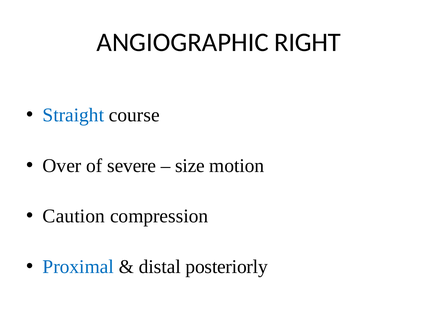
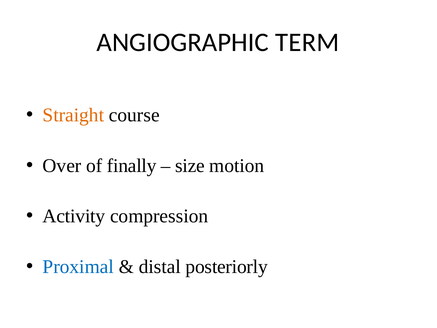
RIGHT: RIGHT -> TERM
Straight colour: blue -> orange
severe: severe -> finally
Caution: Caution -> Activity
